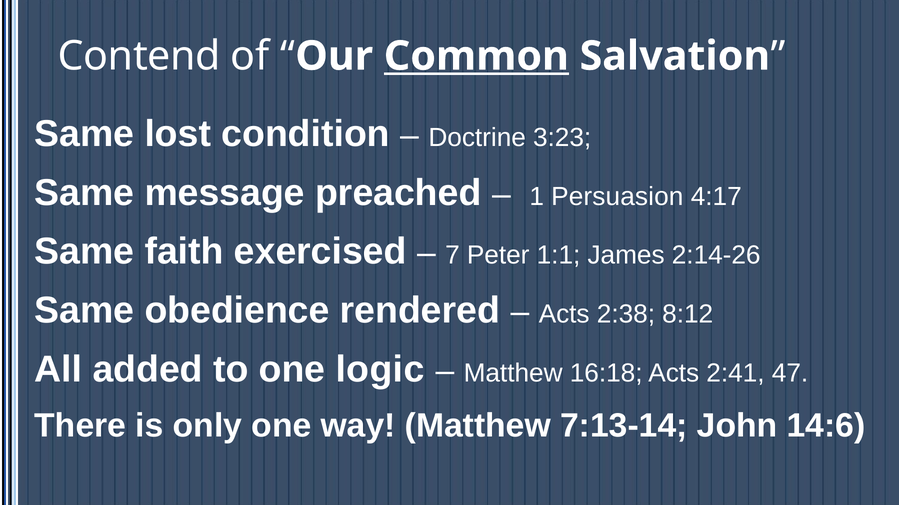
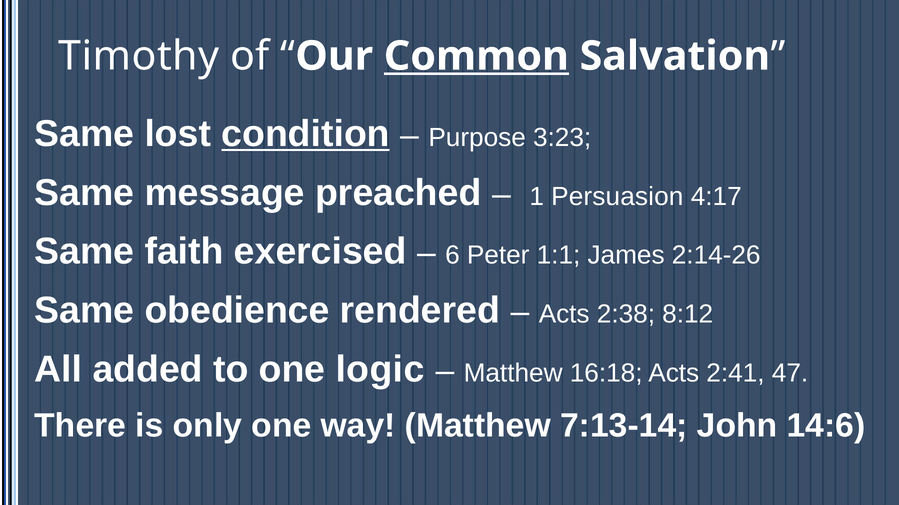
Contend: Contend -> Timothy
condition underline: none -> present
Doctrine: Doctrine -> Purpose
7: 7 -> 6
